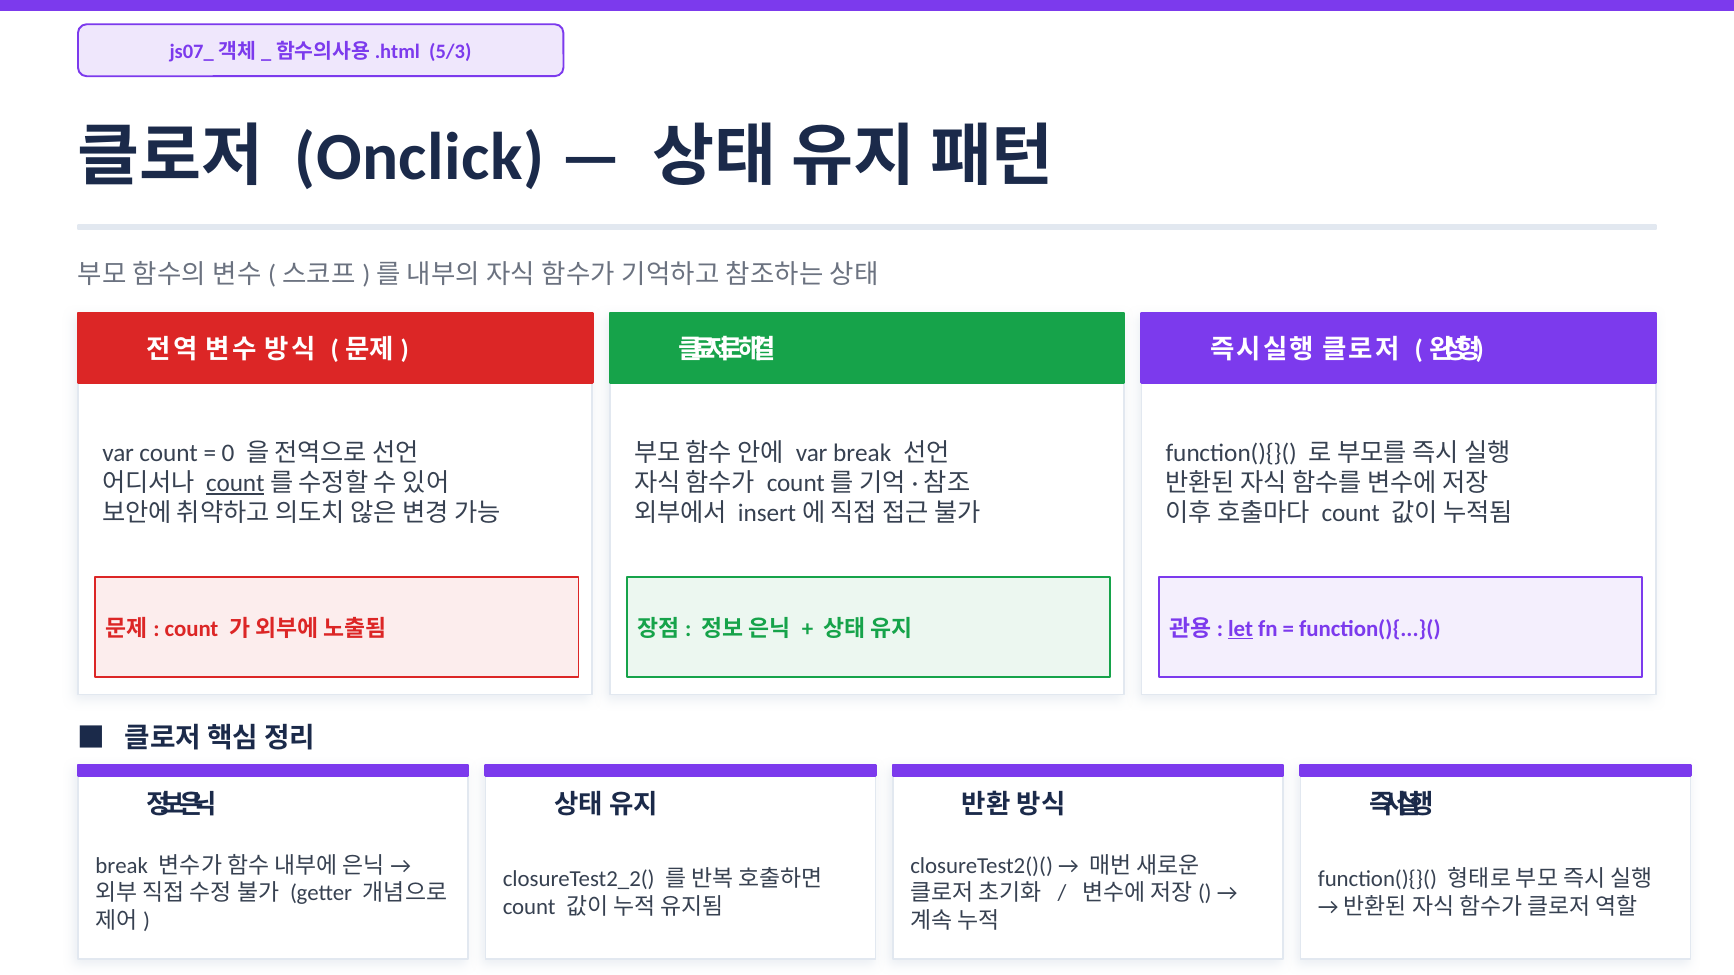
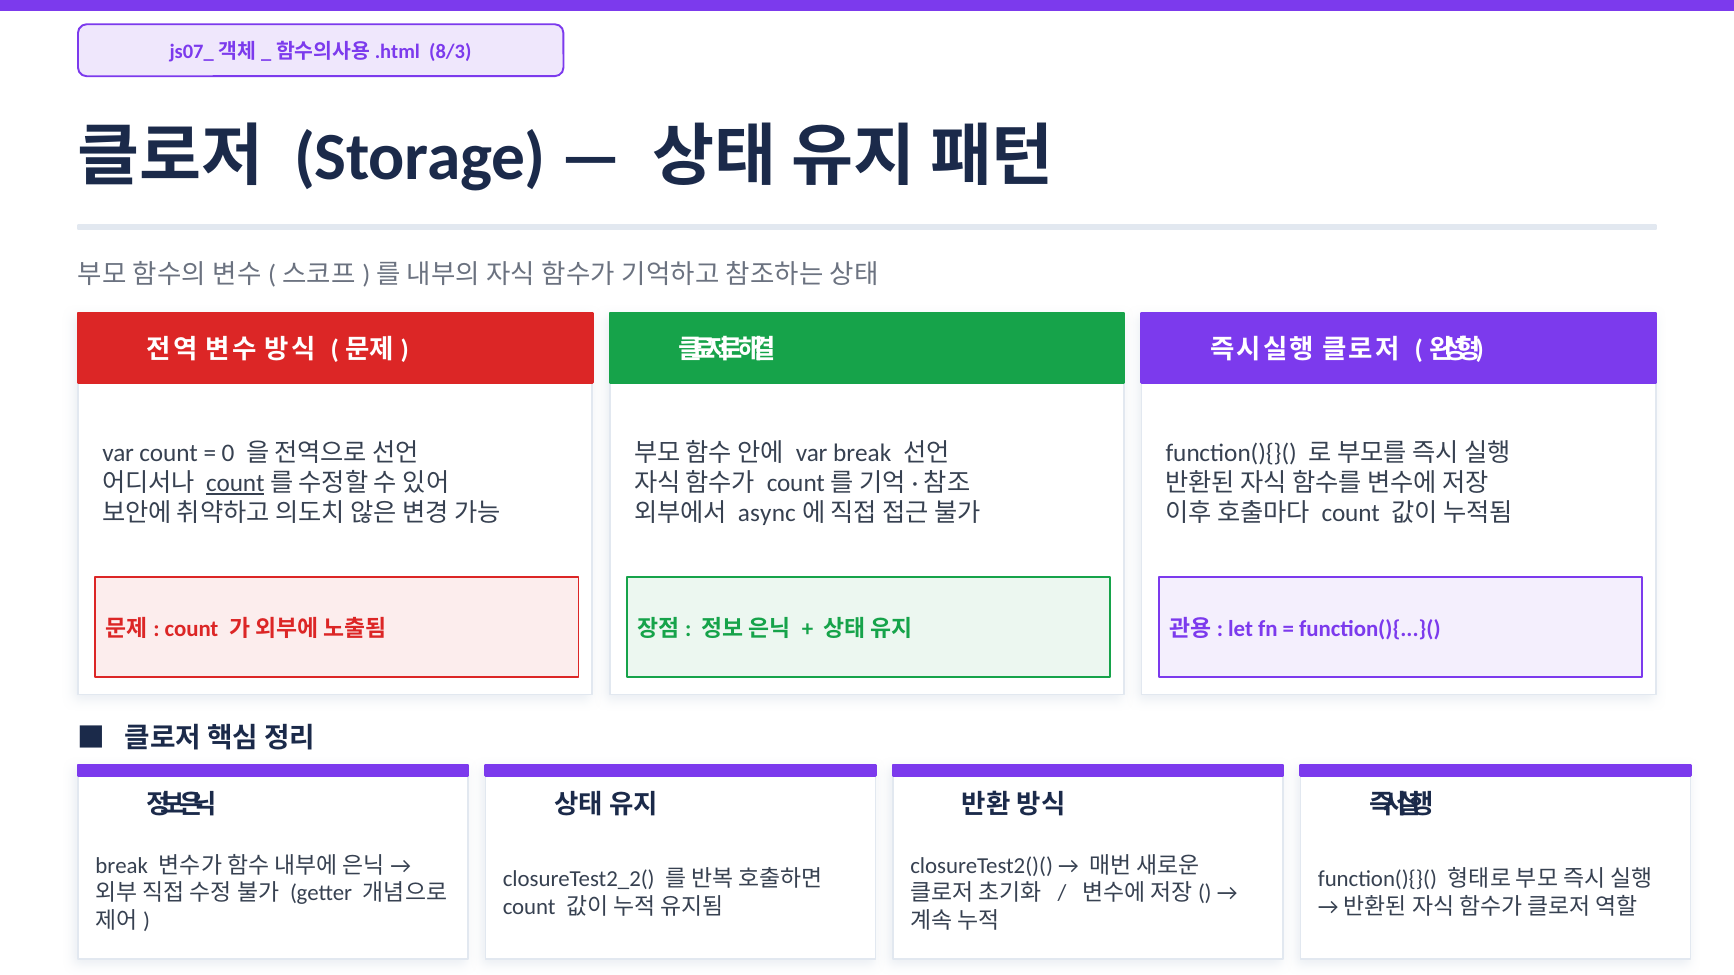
5/3: 5/3 -> 8/3
Onclick: Onclick -> Storage
insert: insert -> async
let underline: present -> none
